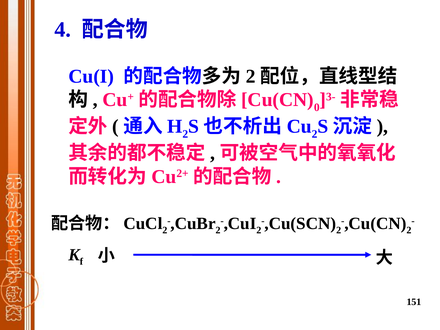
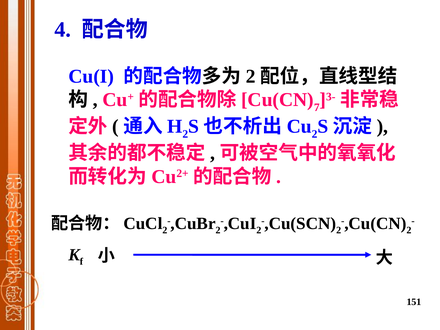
0: 0 -> 7
